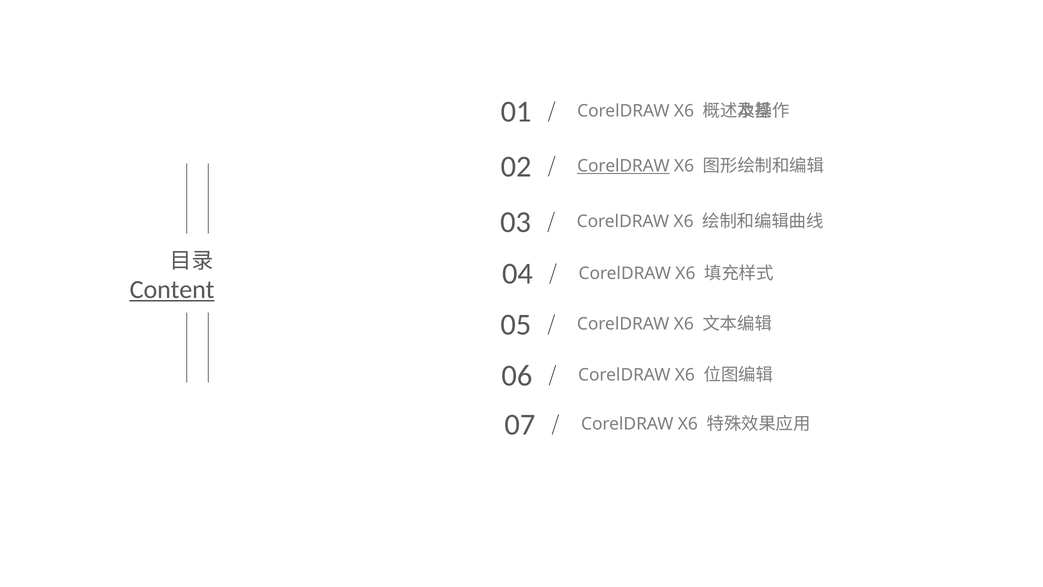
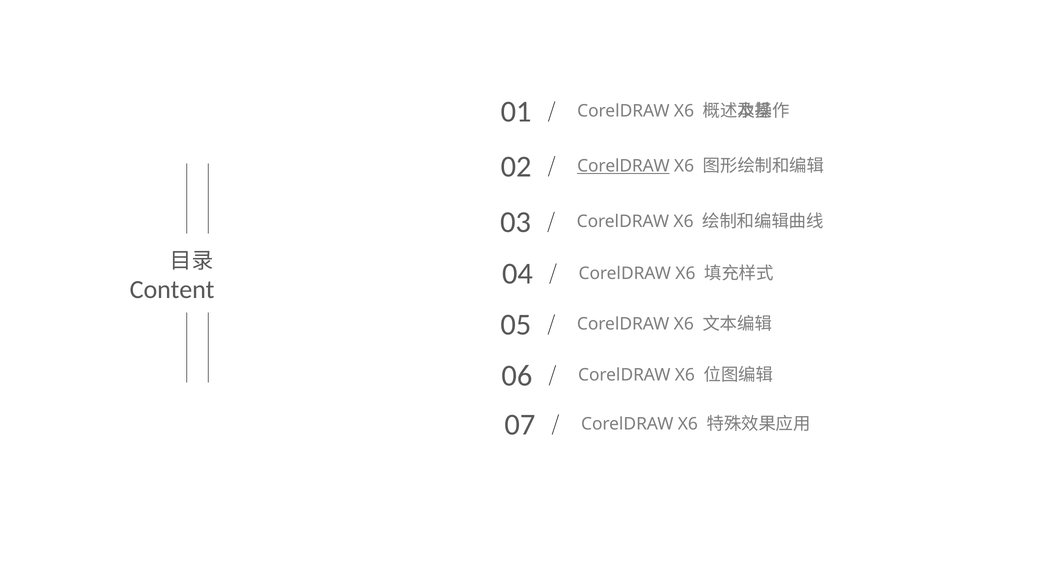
Content underline: present -> none
